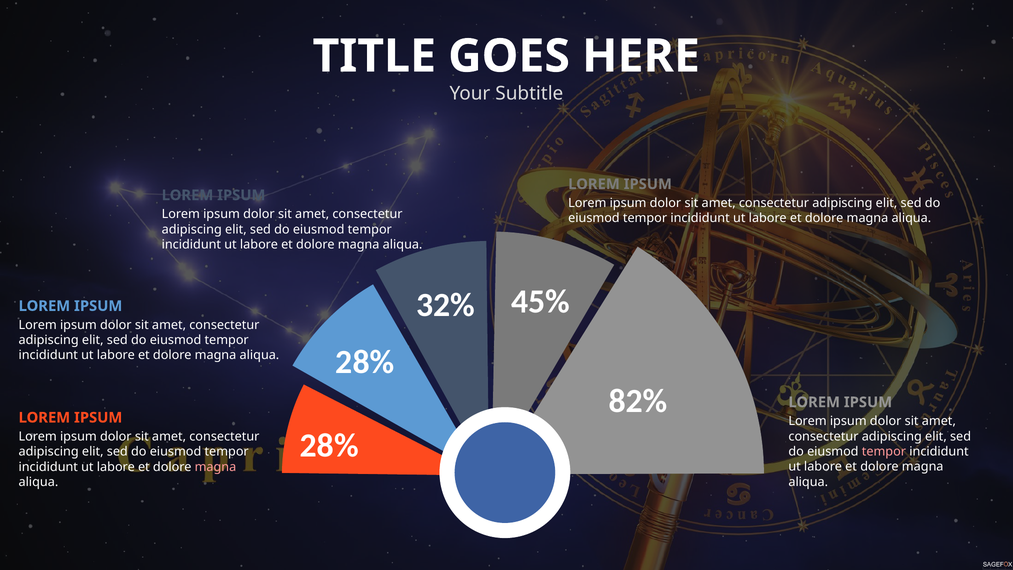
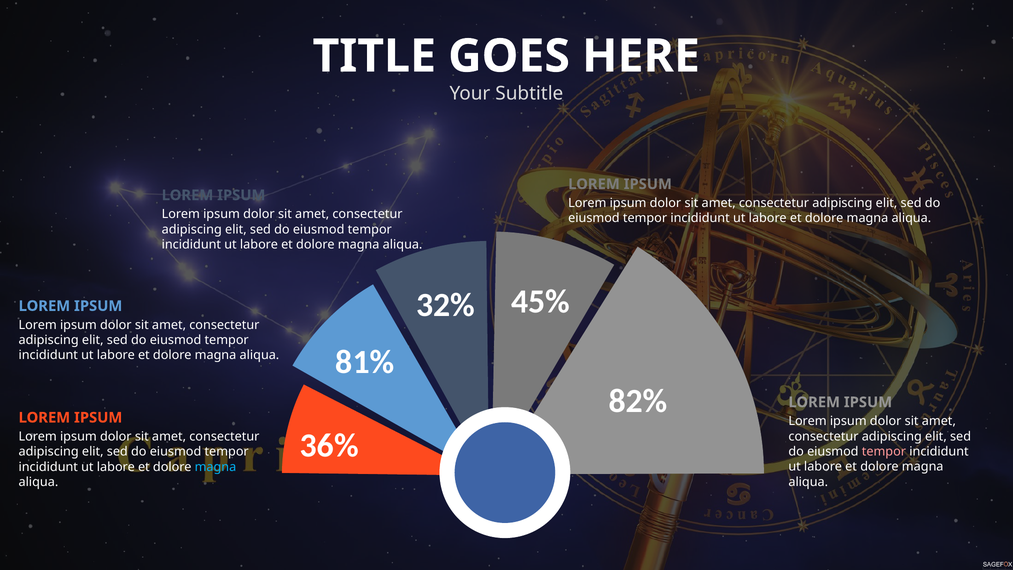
28% at (365, 362): 28% -> 81%
28% at (329, 445): 28% -> 36%
magna at (215, 467) colour: pink -> light blue
